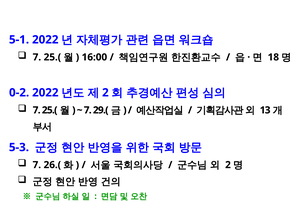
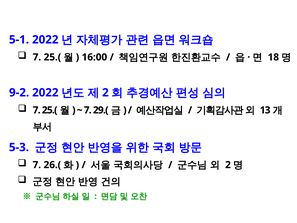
0-2: 0-2 -> 9-2
